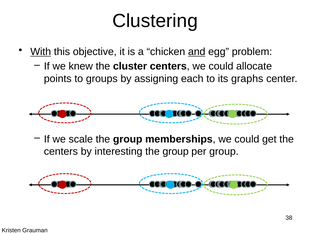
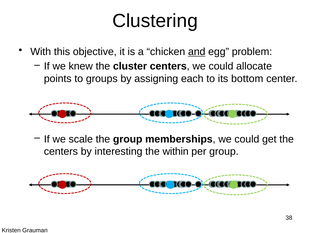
With underline: present -> none
graphs: graphs -> bottom
group at (176, 152): group -> within
